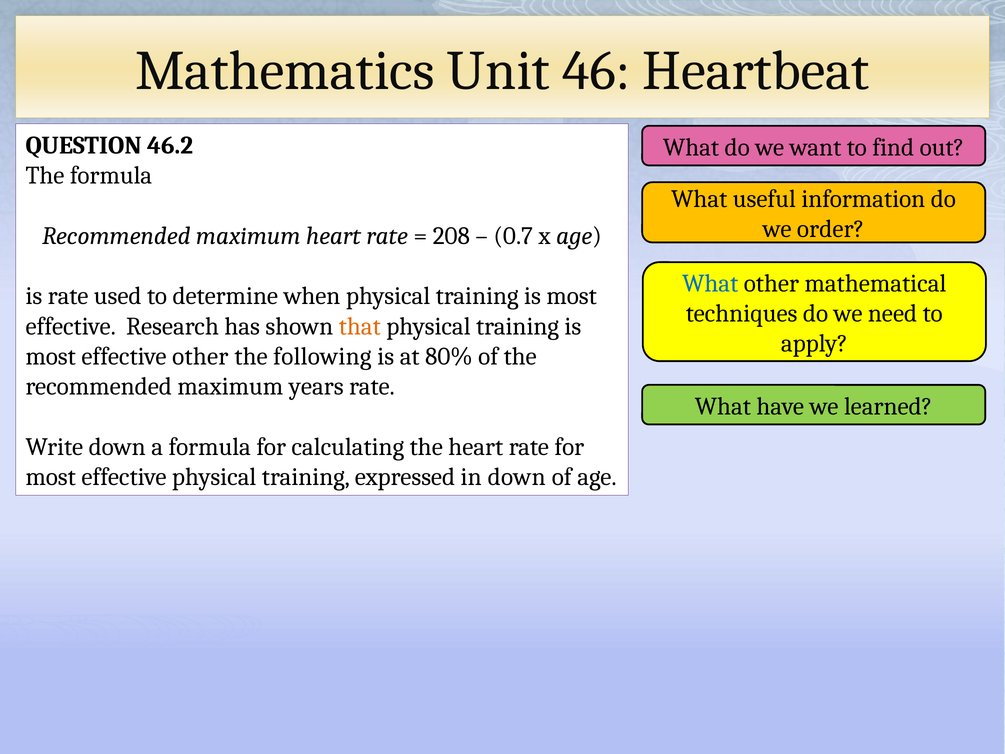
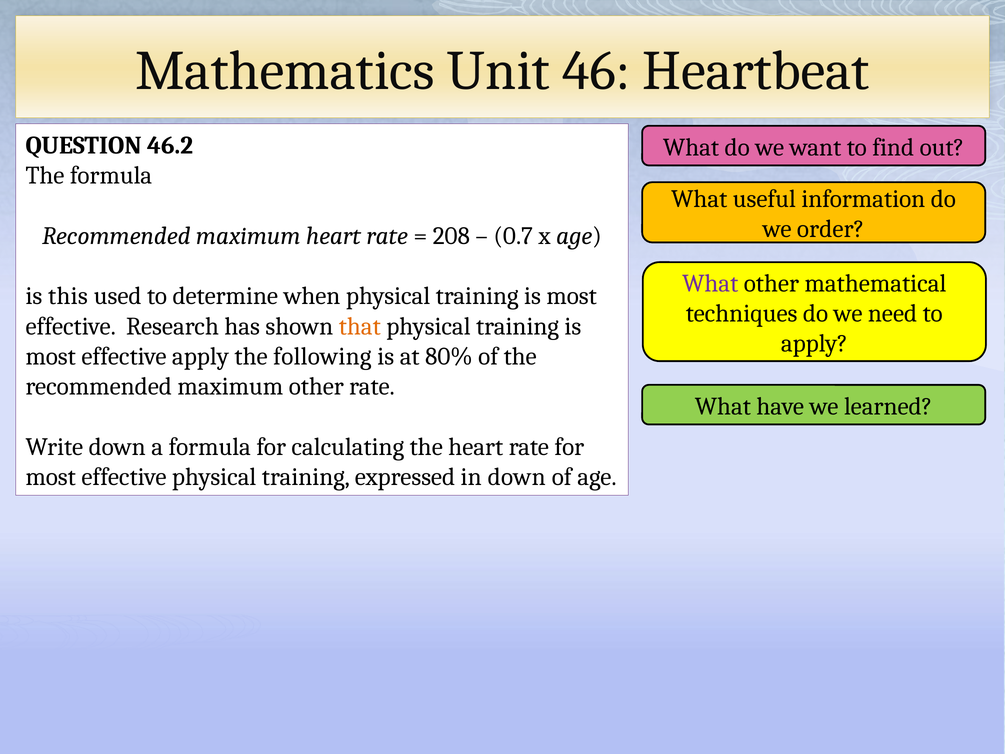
What at (710, 283) colour: blue -> purple
is rate: rate -> this
effective other: other -> apply
maximum years: years -> other
